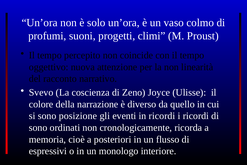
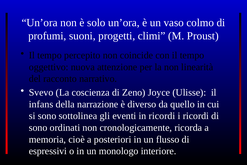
colore: colore -> infans
posizione: posizione -> sottolinea
